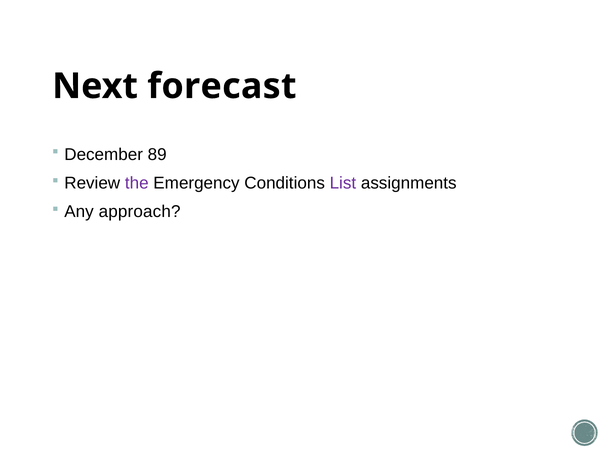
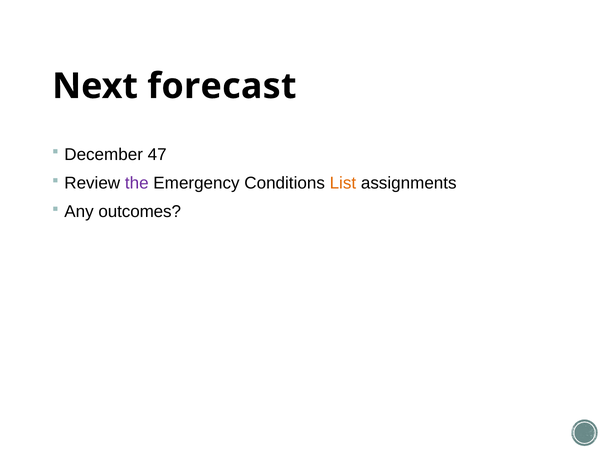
89: 89 -> 47
List colour: purple -> orange
approach: approach -> outcomes
